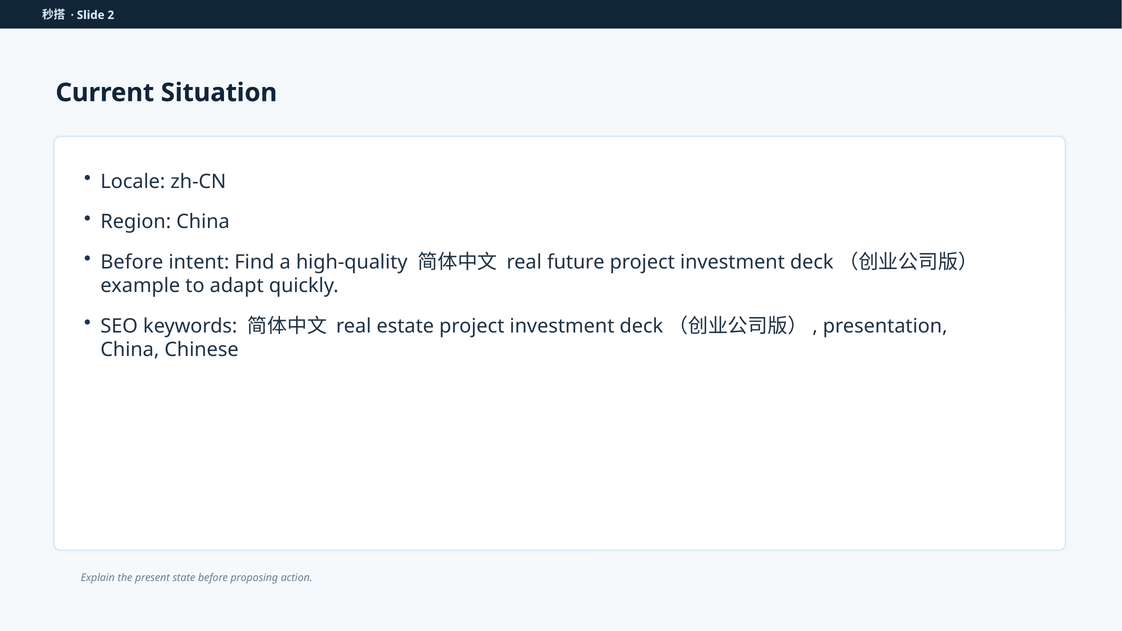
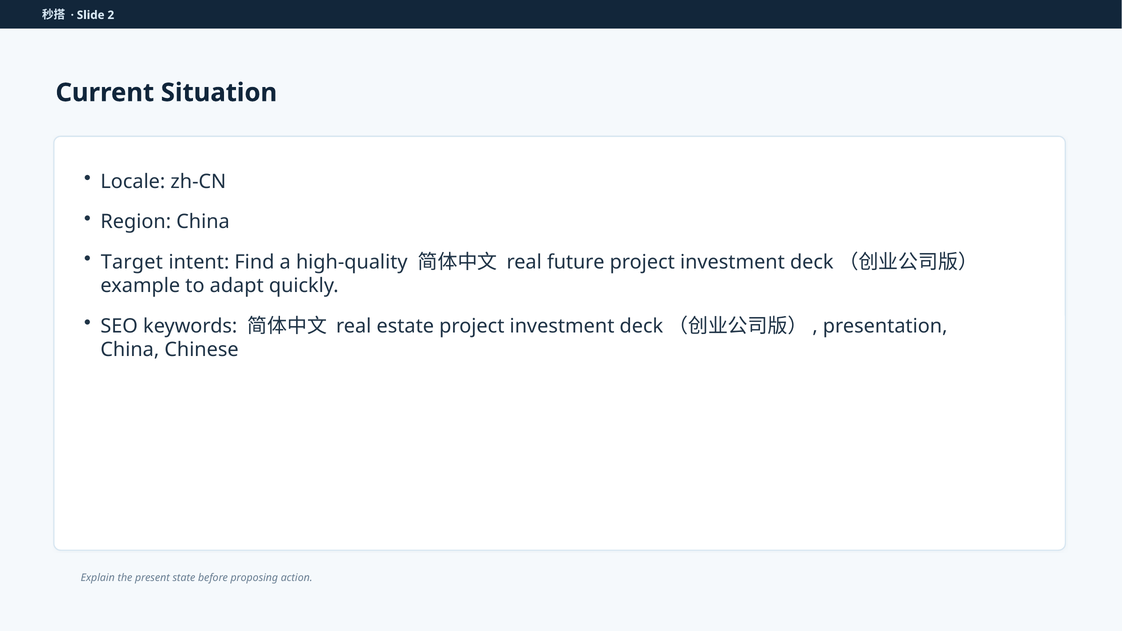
Before at (132, 262): Before -> Target
